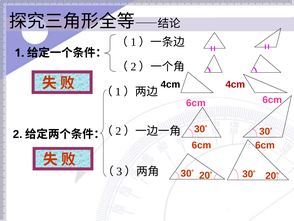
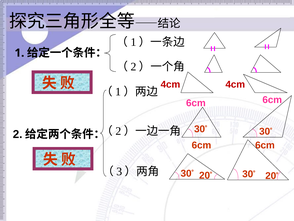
4cm at (170, 84) colour: black -> red
